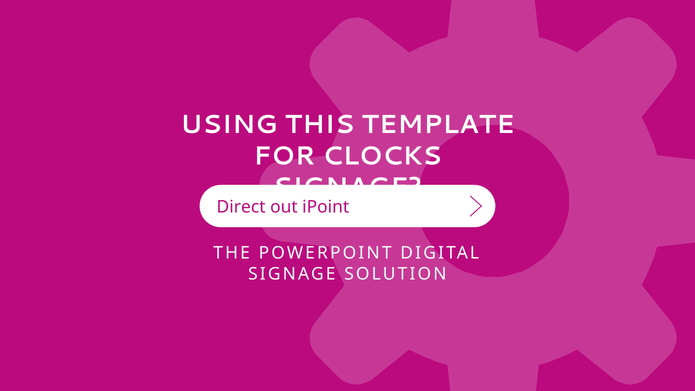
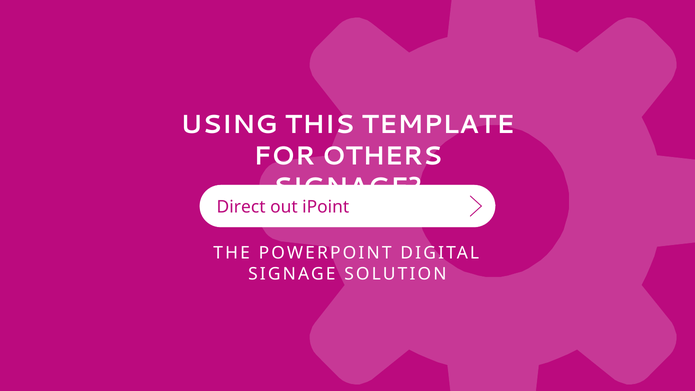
CLOCKS: CLOCKS -> OTHERS
